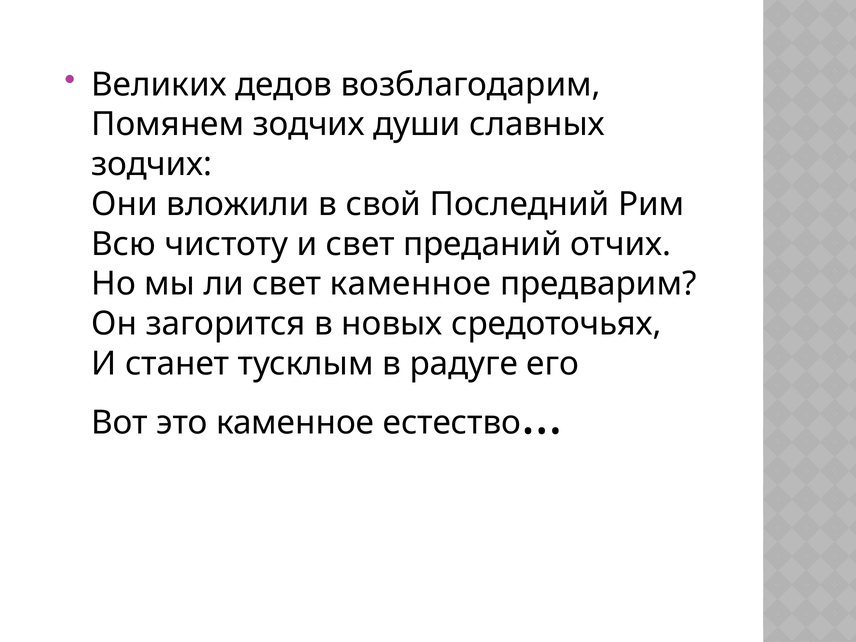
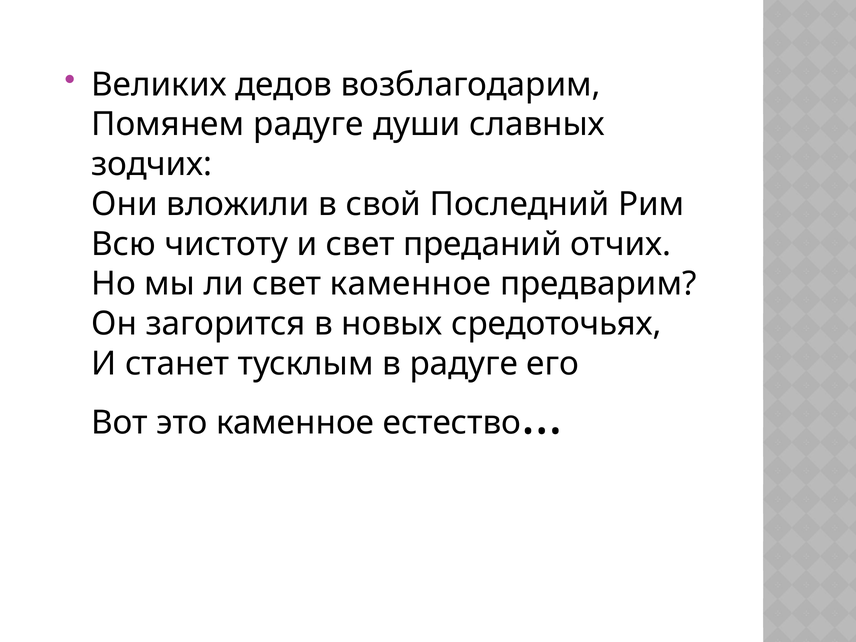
Помянем зодчих: зодчих -> радуге
